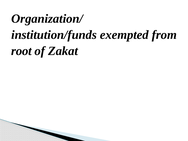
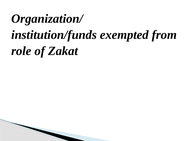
root: root -> role
